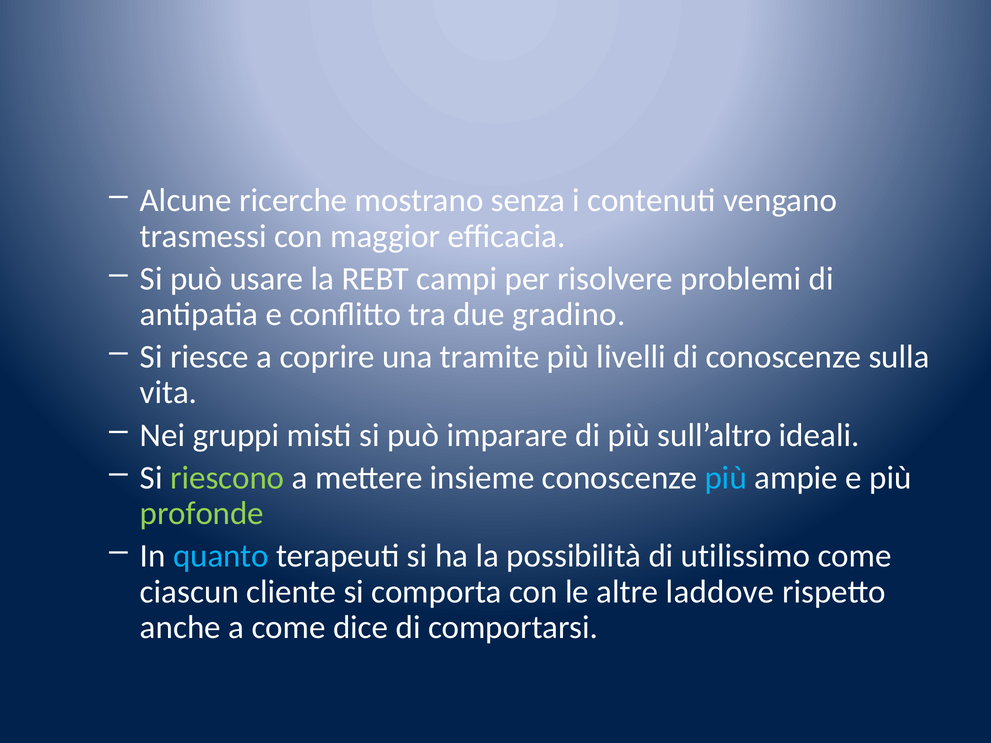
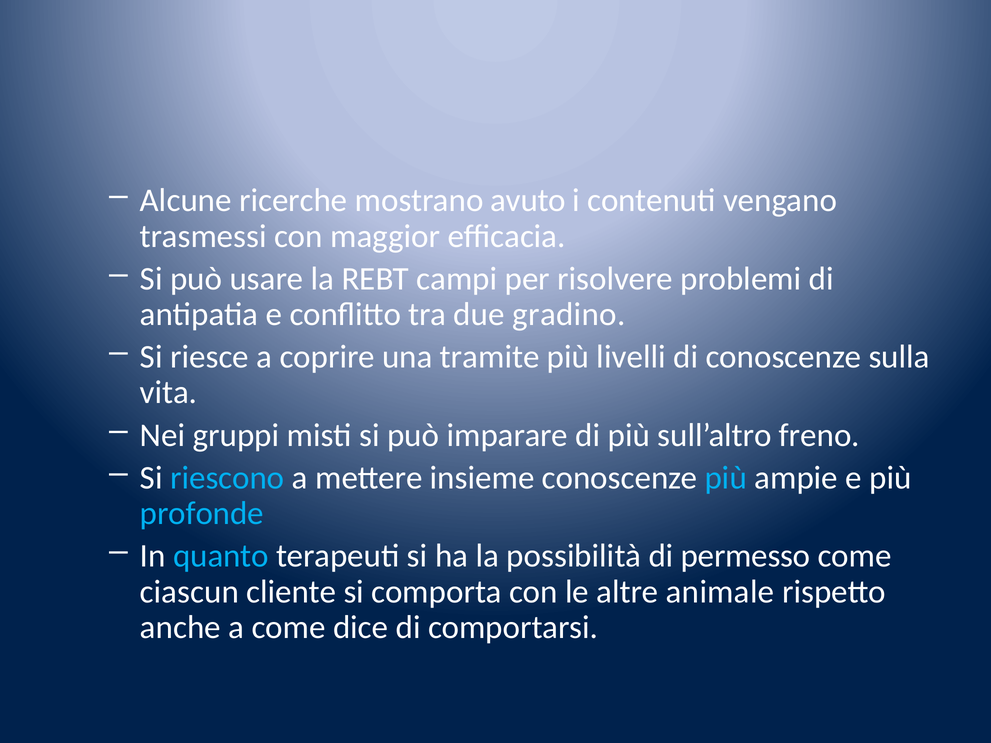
senza: senza -> avuto
ideali: ideali -> freno
riescono colour: light green -> light blue
profonde colour: light green -> light blue
utilissimo: utilissimo -> permesso
laddove: laddove -> animale
